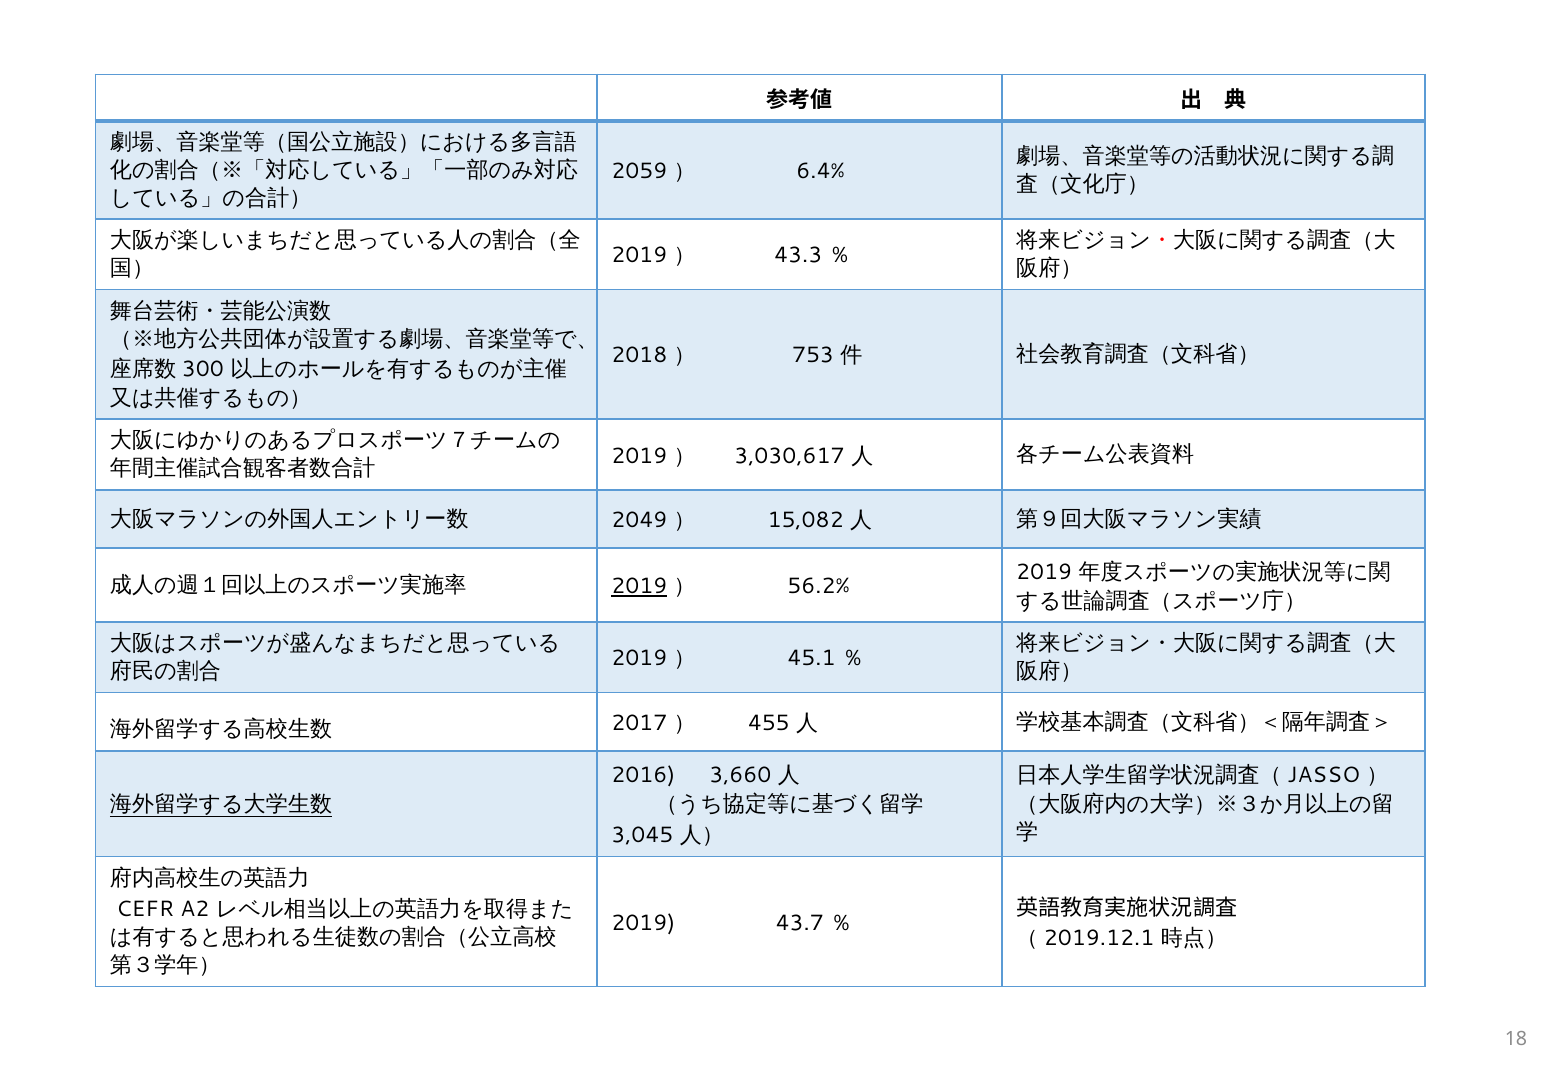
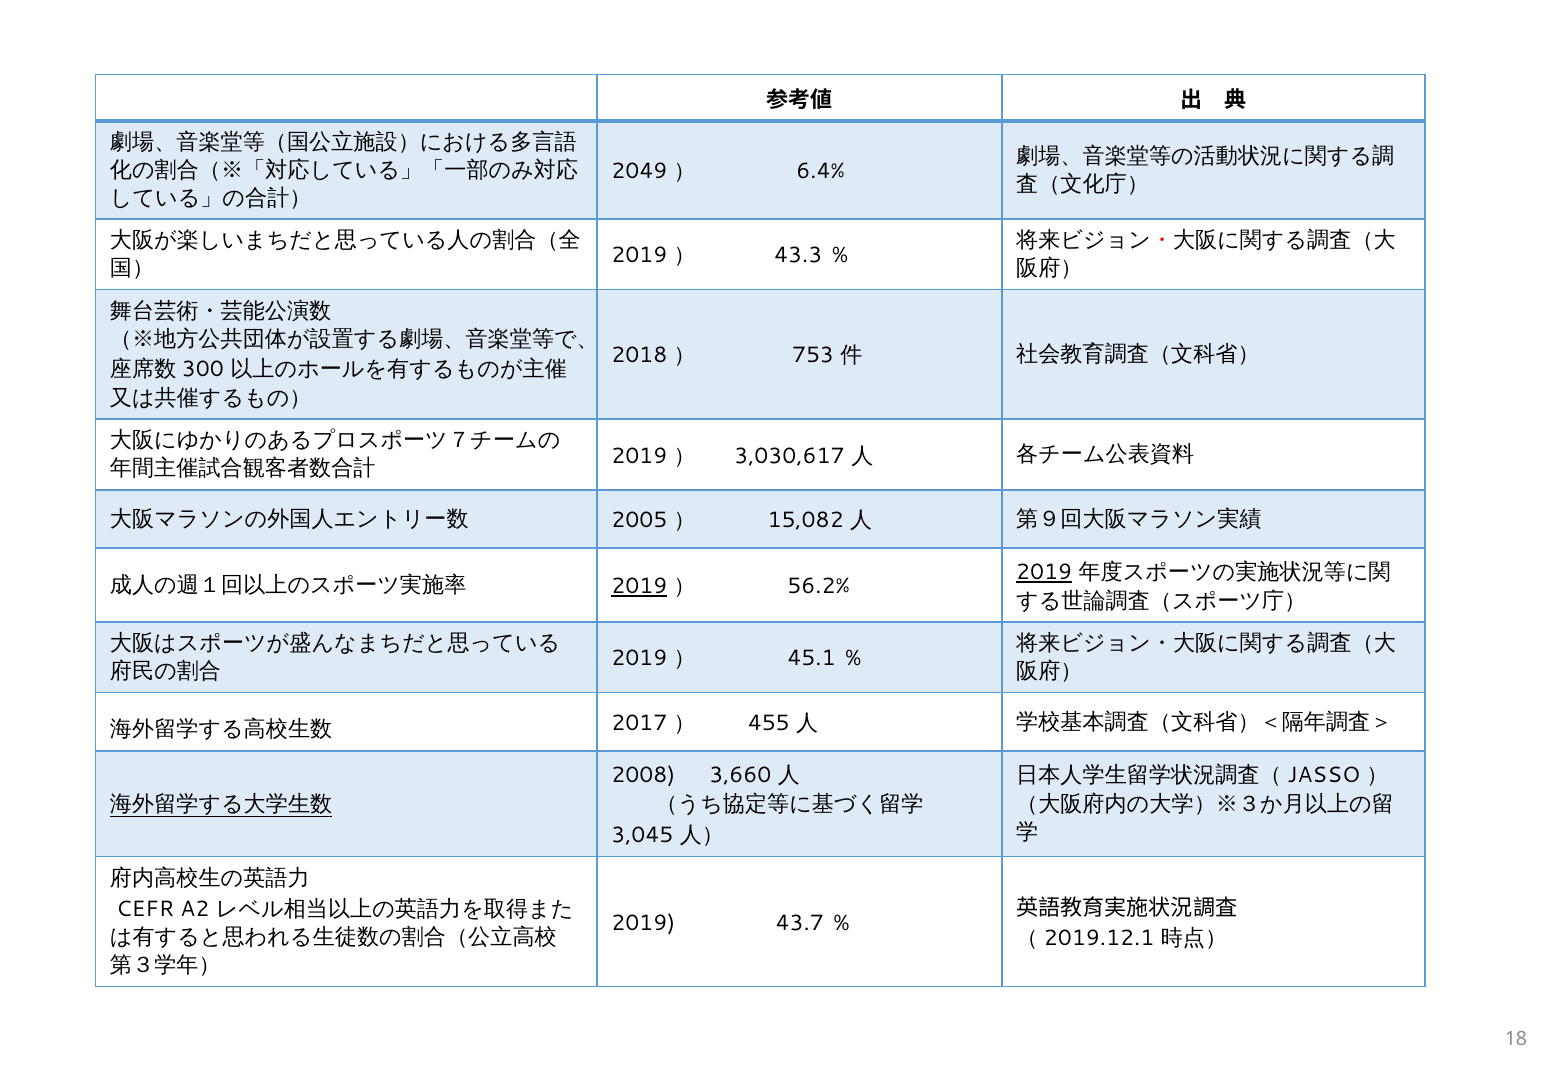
2059: 2059 -> 2049
2049: 2049 -> 2005
2019 at (1044, 572) underline: none -> present
2016: 2016 -> 2008
